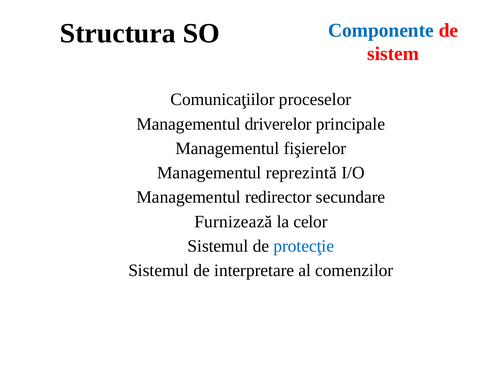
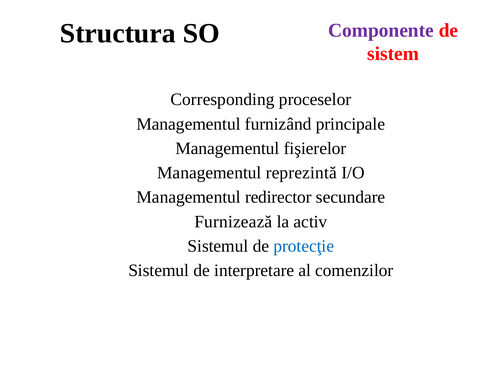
Componente colour: blue -> purple
Comunicaţiilor: Comunicaţiilor -> Corresponding
driverelor: driverelor -> furnizând
celor: celor -> activ
